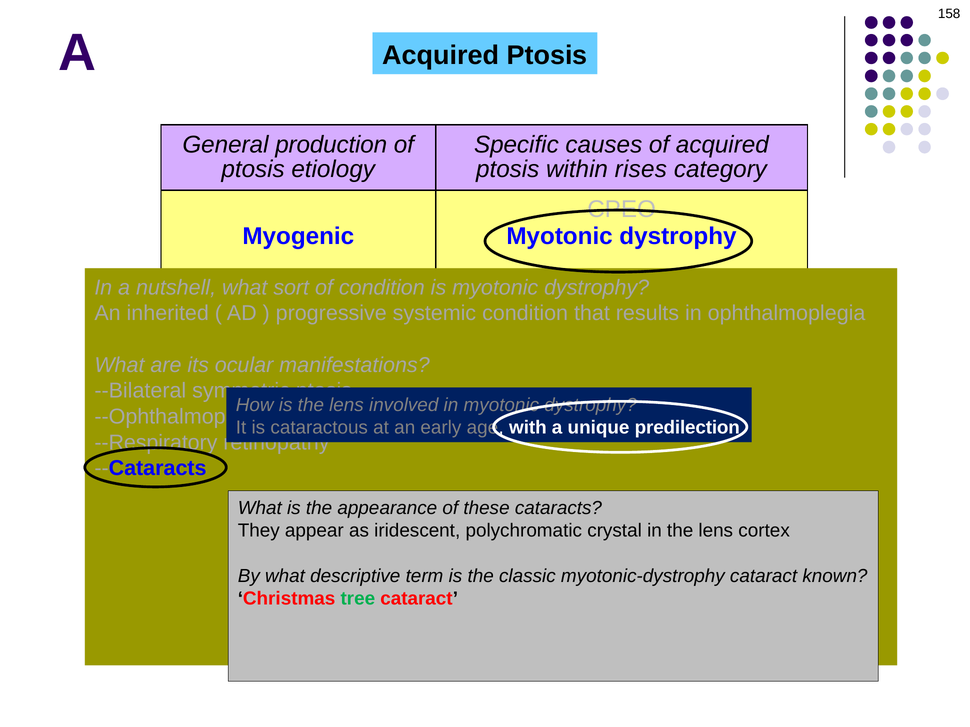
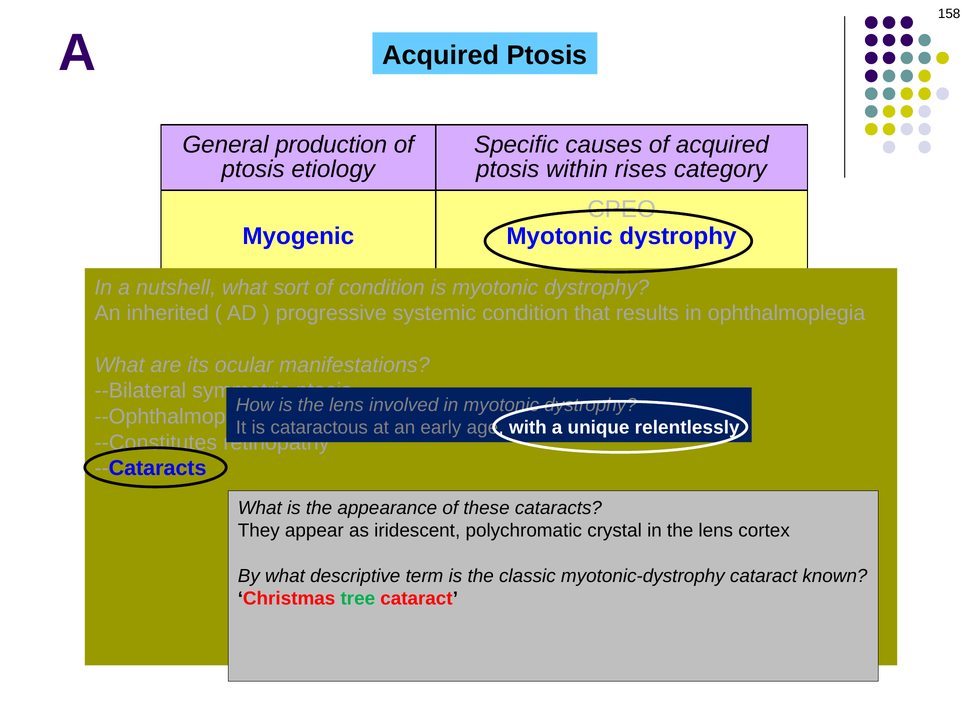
predilection: predilection -> relentlessly
--Respiratory: --Respiratory -> --Constitutes
